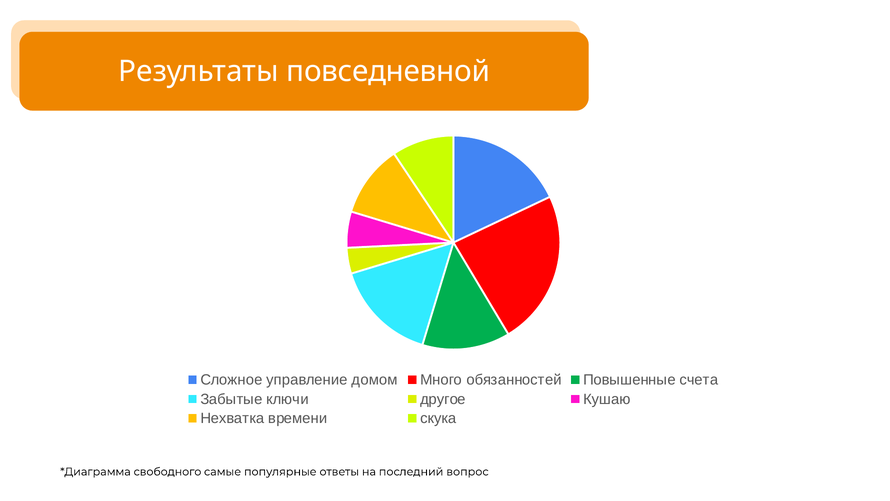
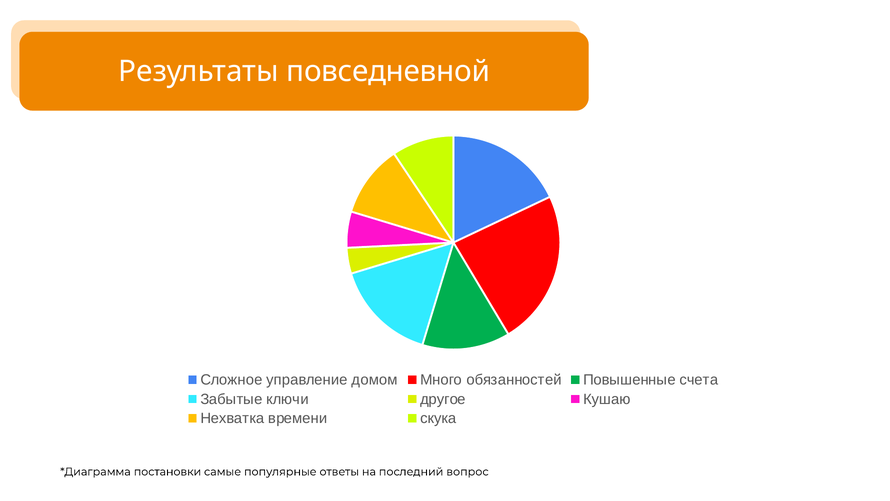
свободного: свободного -> постановки
